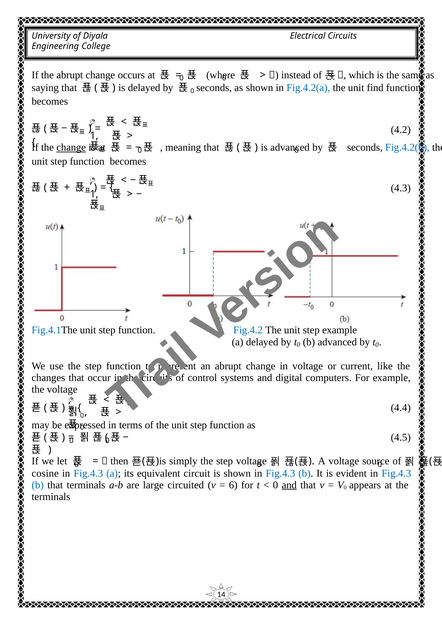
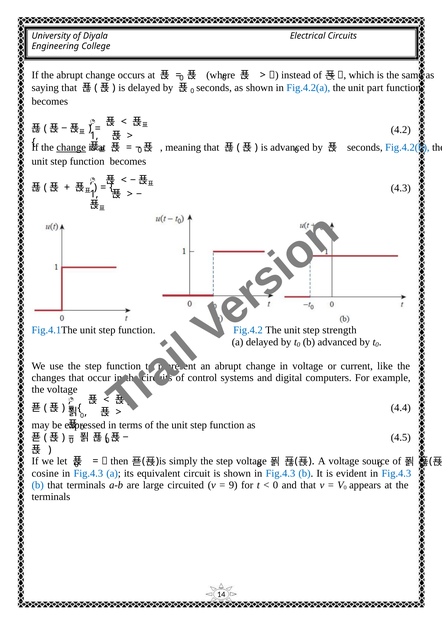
find: find -> part
step example: example -> strength
6: 6 -> 9
and at (289, 485) underline: present -> none
